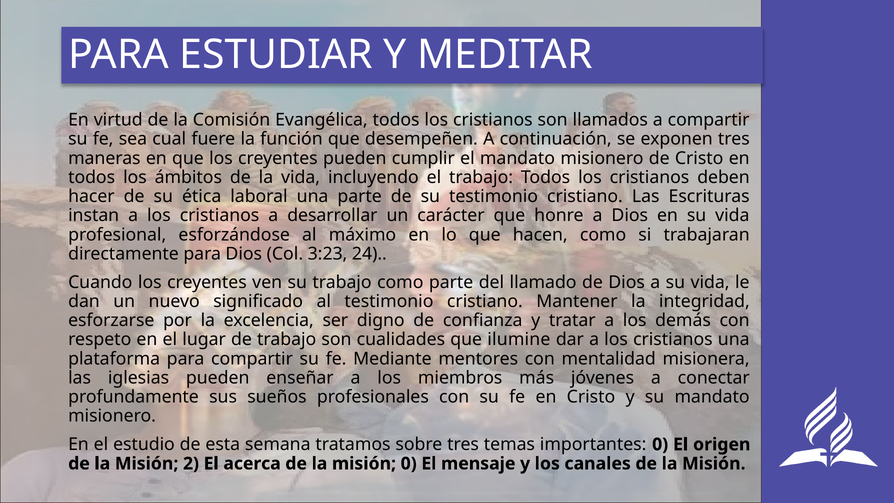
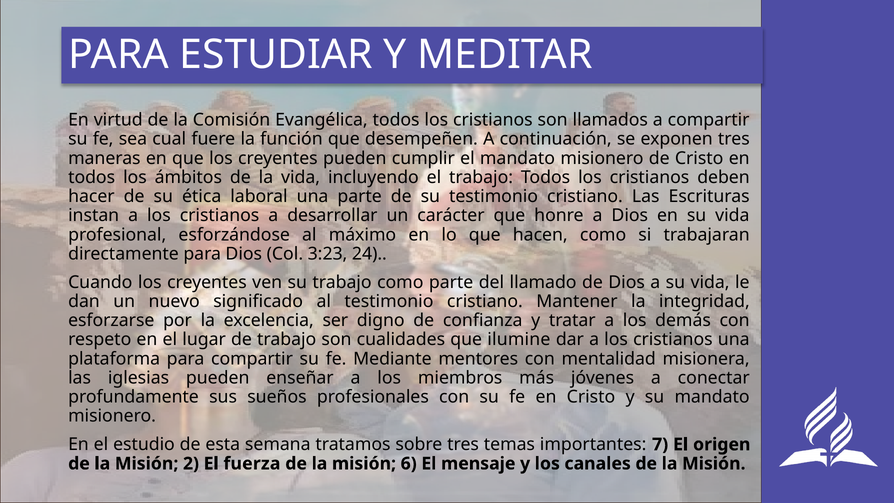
importantes 0: 0 -> 7
acerca: acerca -> fuerza
misión 0: 0 -> 6
